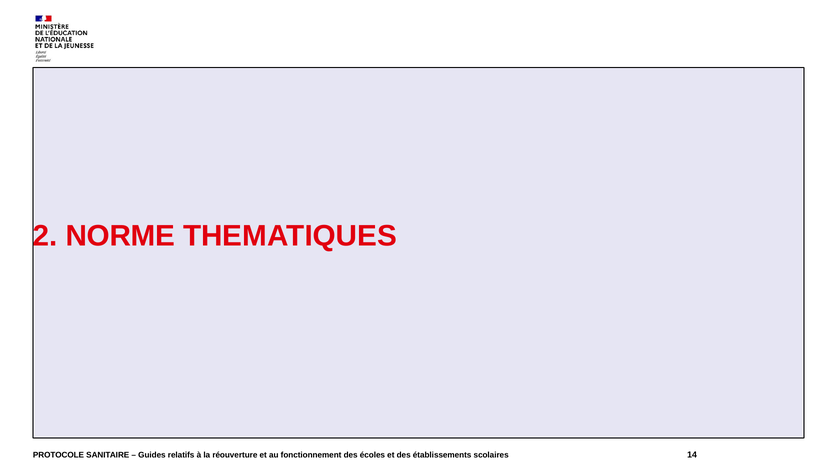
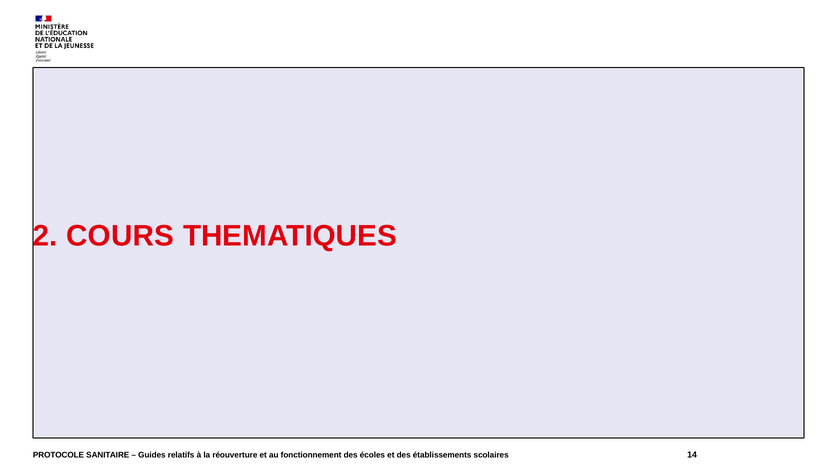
NORME: NORME -> COURS
